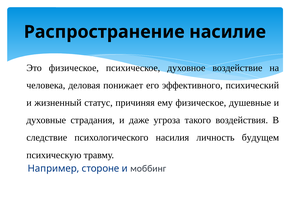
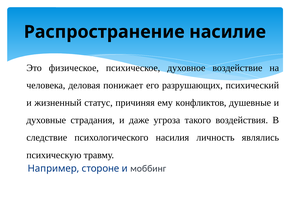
эффективного: эффективного -> разрушающих
ему физическое: физическое -> конфликтов
будущем: будущем -> являлись
